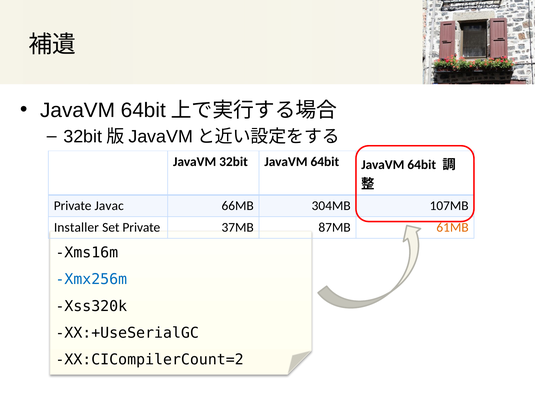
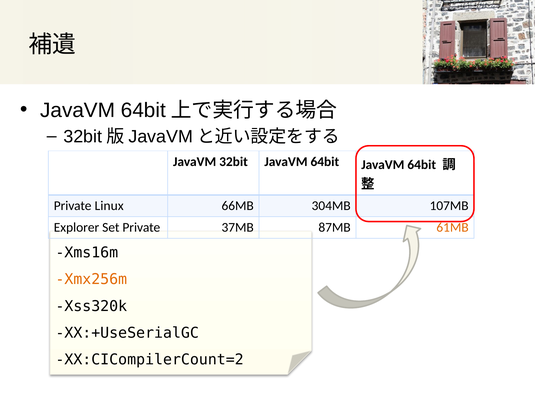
Javac: Javac -> Linux
Installer: Installer -> Explorer
Xmx256m colour: blue -> orange
